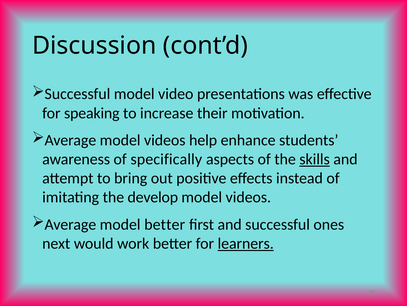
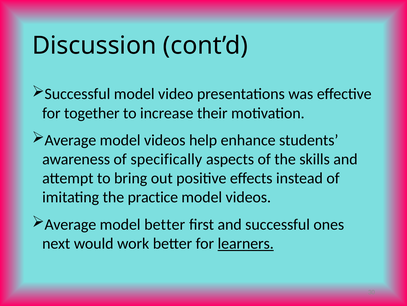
speaking: speaking -> together
skills underline: present -> none
develop: develop -> practice
